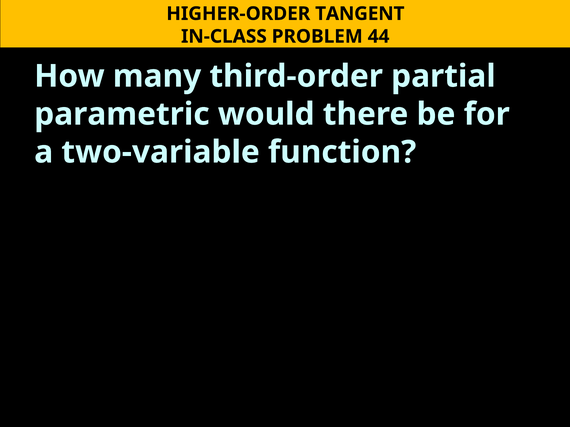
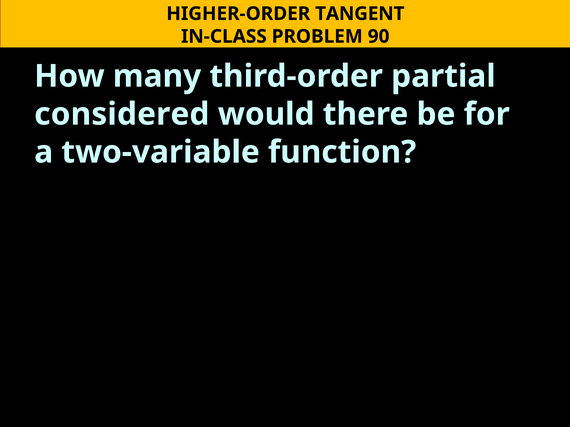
44: 44 -> 90
parametric: parametric -> considered
